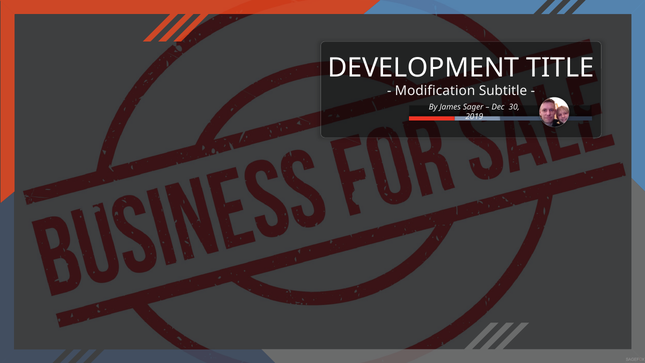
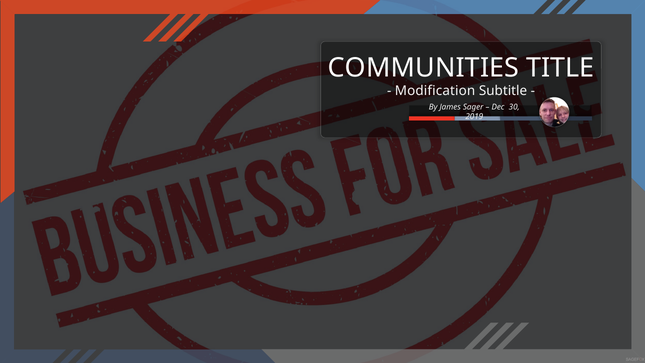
DEVELOPMENT: DEVELOPMENT -> COMMUNITIES
